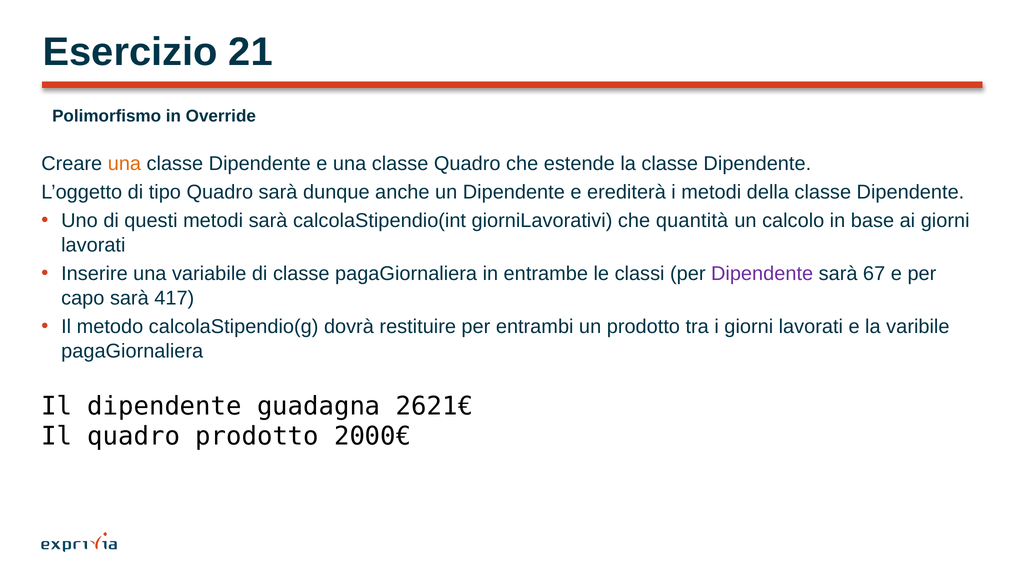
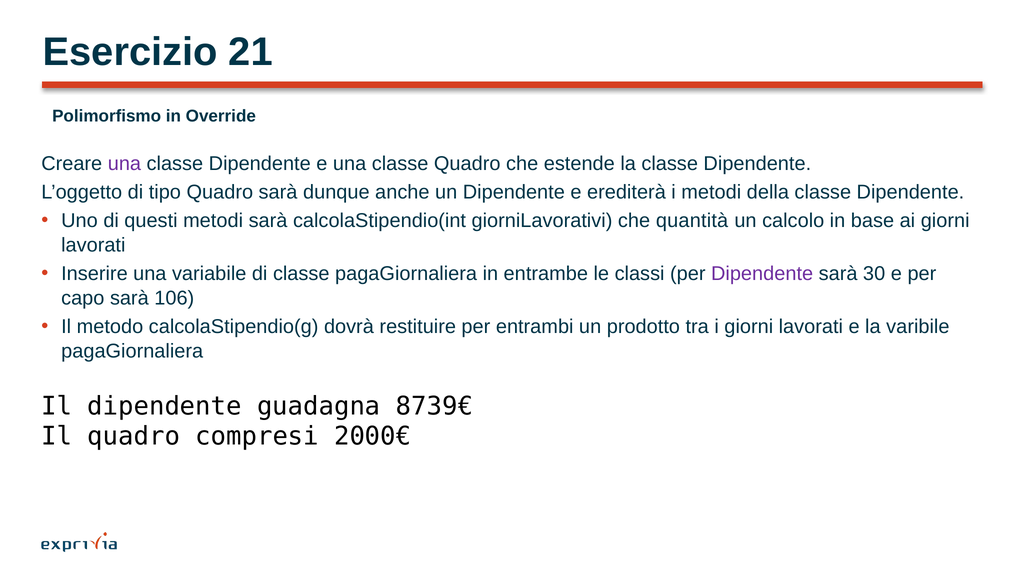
una at (124, 164) colour: orange -> purple
67: 67 -> 30
417: 417 -> 106
2621€: 2621€ -> 8739€
quadro prodotto: prodotto -> compresi
